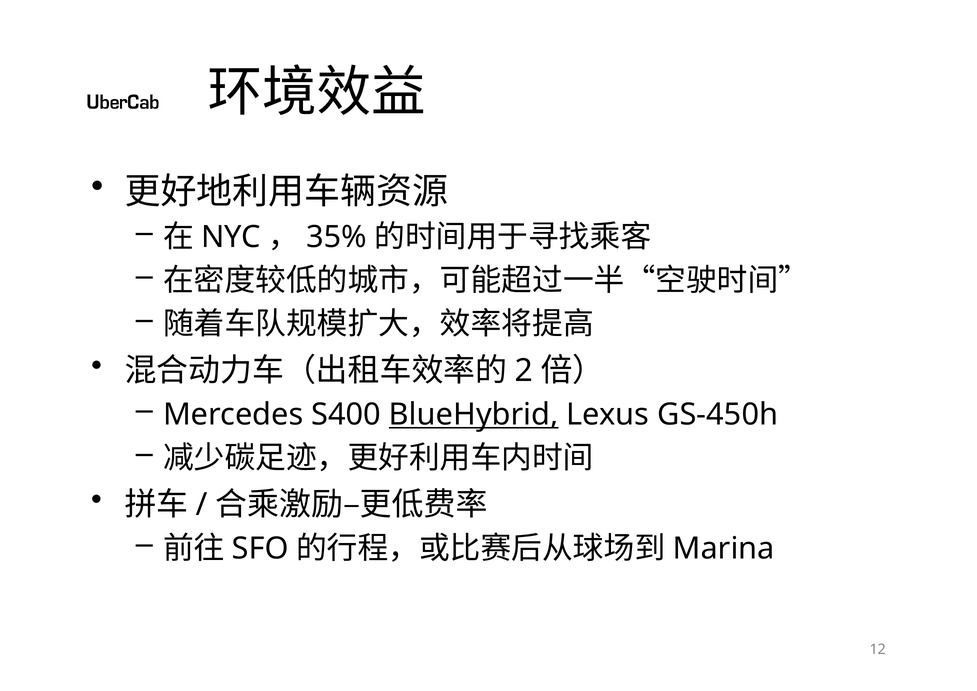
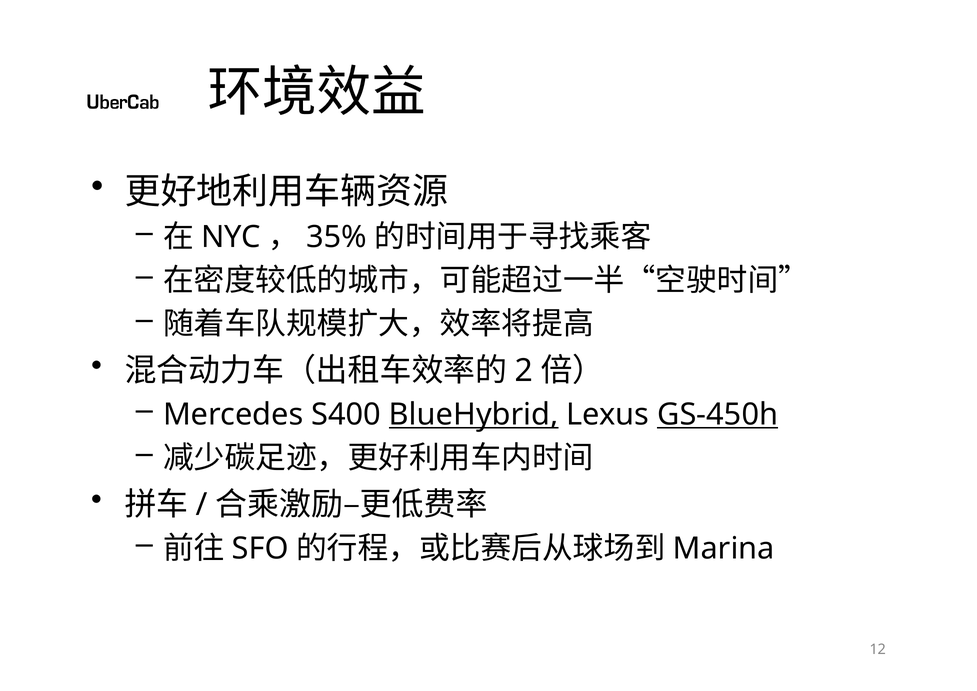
GS-450h underline: none -> present
